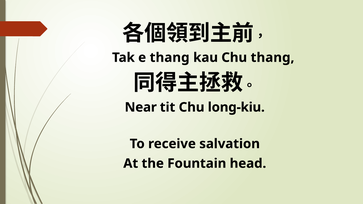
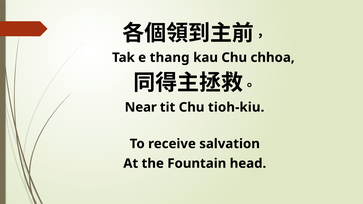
Chu thang: thang -> chhoa
long-kiu: long-kiu -> tioh-kiu
